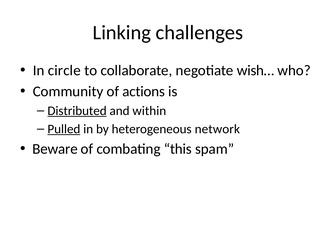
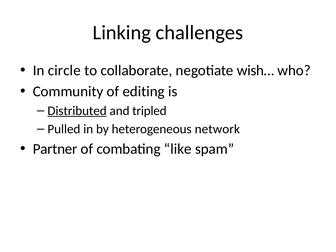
actions: actions -> editing
within: within -> tripled
Pulled underline: present -> none
Beware: Beware -> Partner
this: this -> like
